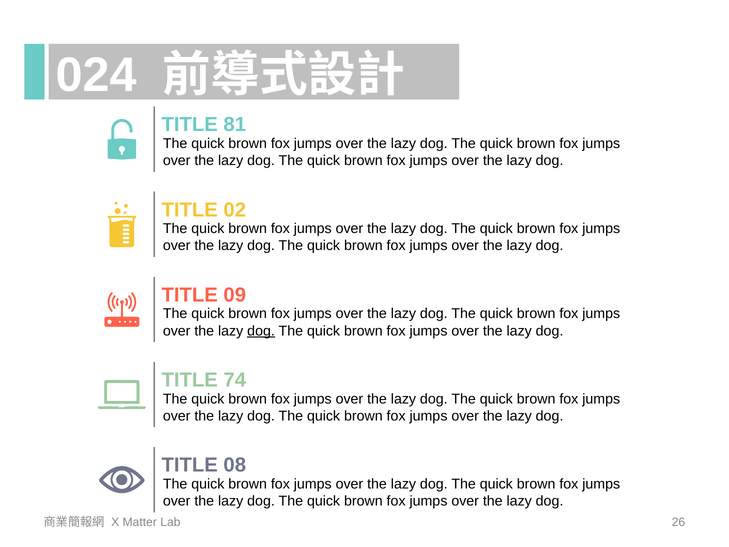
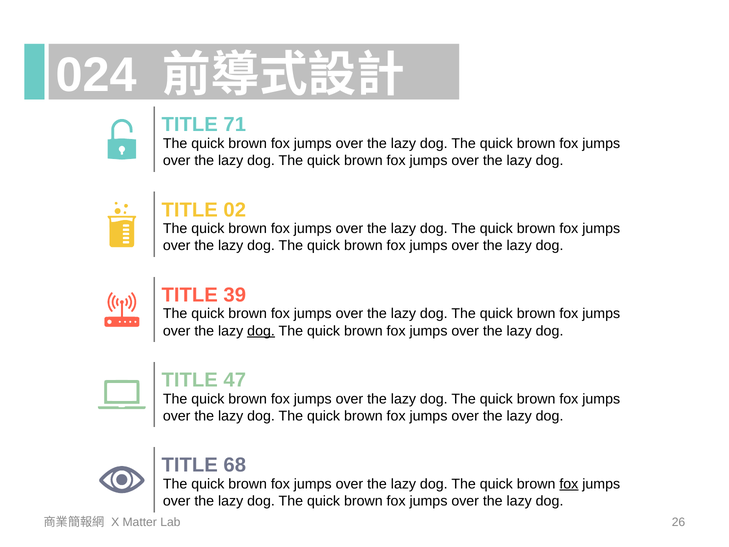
81: 81 -> 71
09: 09 -> 39
74: 74 -> 47
08: 08 -> 68
fox at (569, 484) underline: none -> present
